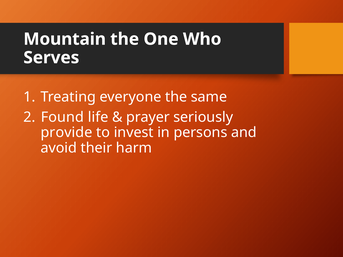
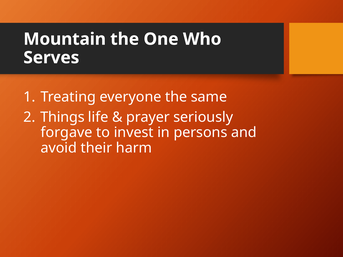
Found: Found -> Things
provide: provide -> forgave
